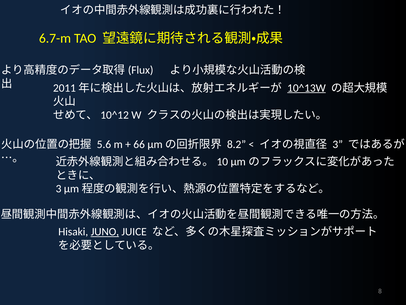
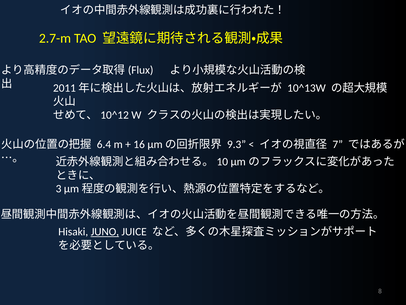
6.7-m: 6.7-m -> 2.7-m
10^13W underline: present -> none
5.6: 5.6 -> 6.4
66: 66 -> 16
8.2: 8.2 -> 9.3
3 at (338, 144): 3 -> 7
